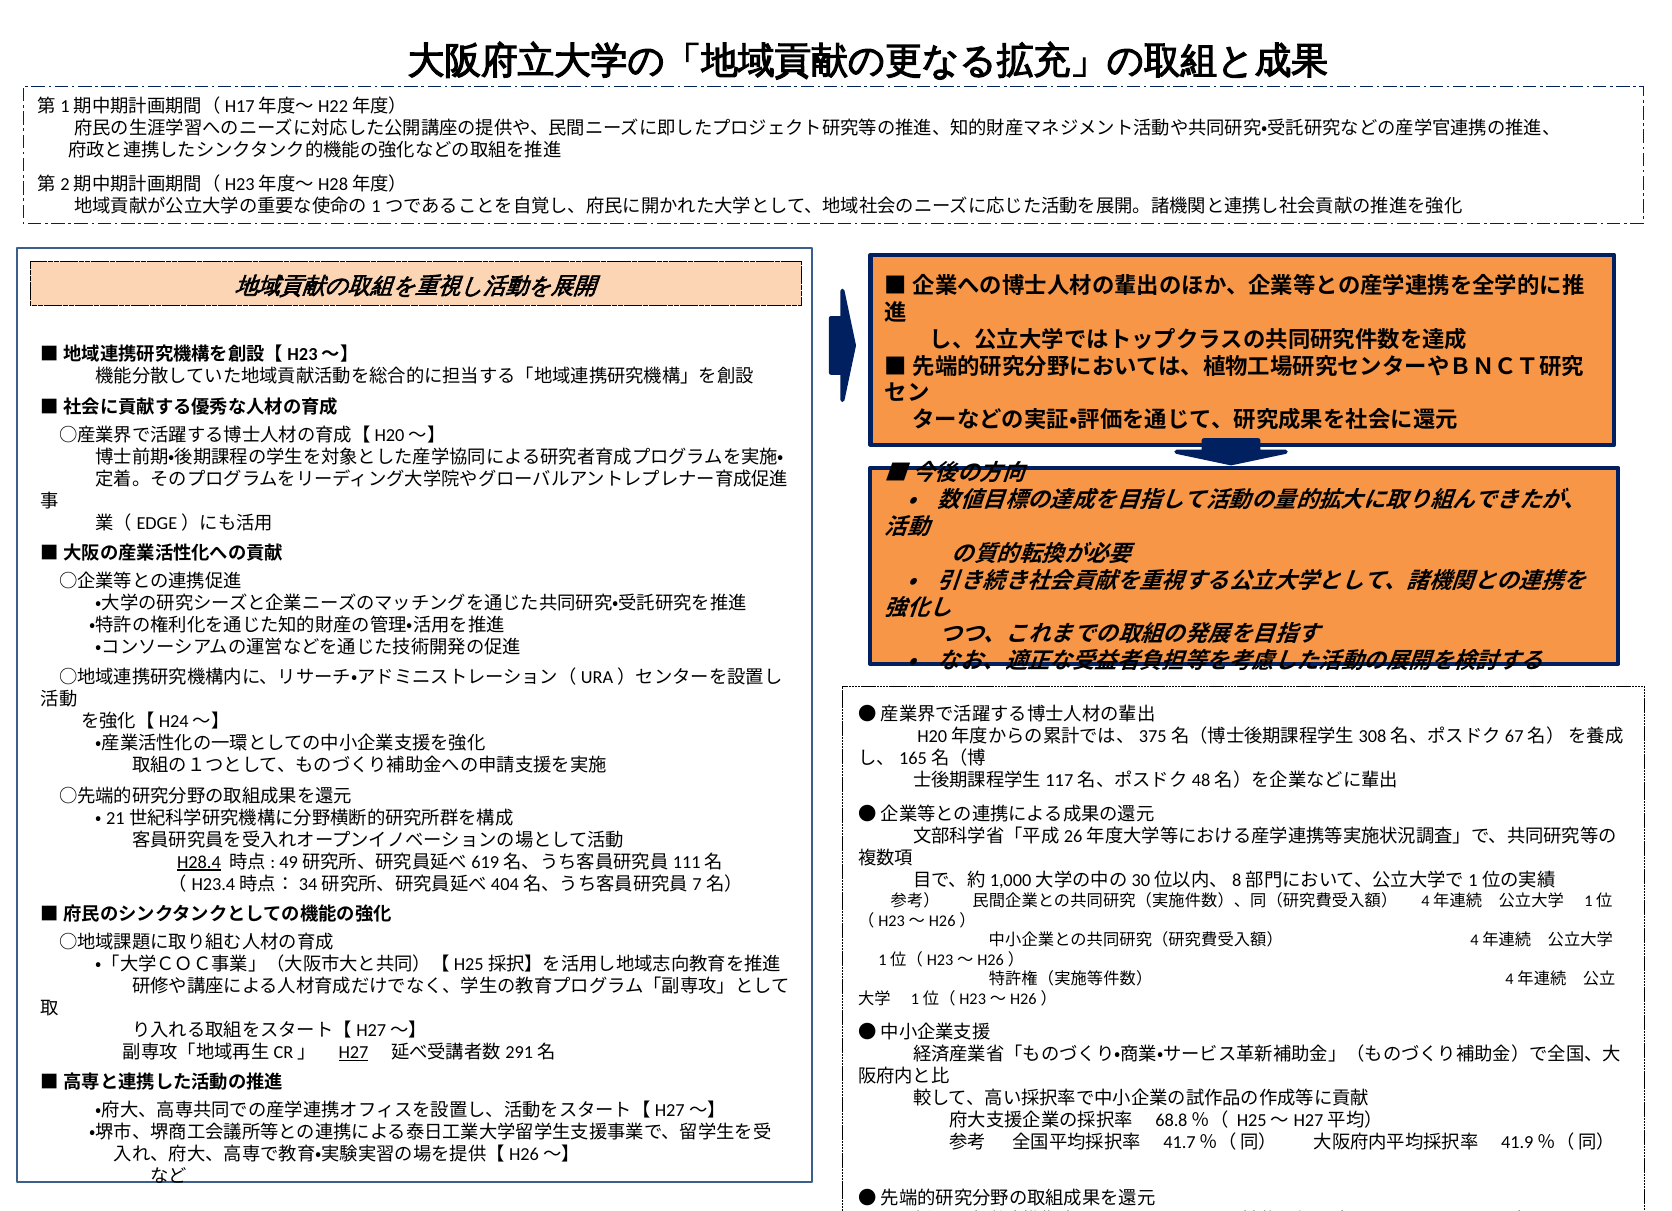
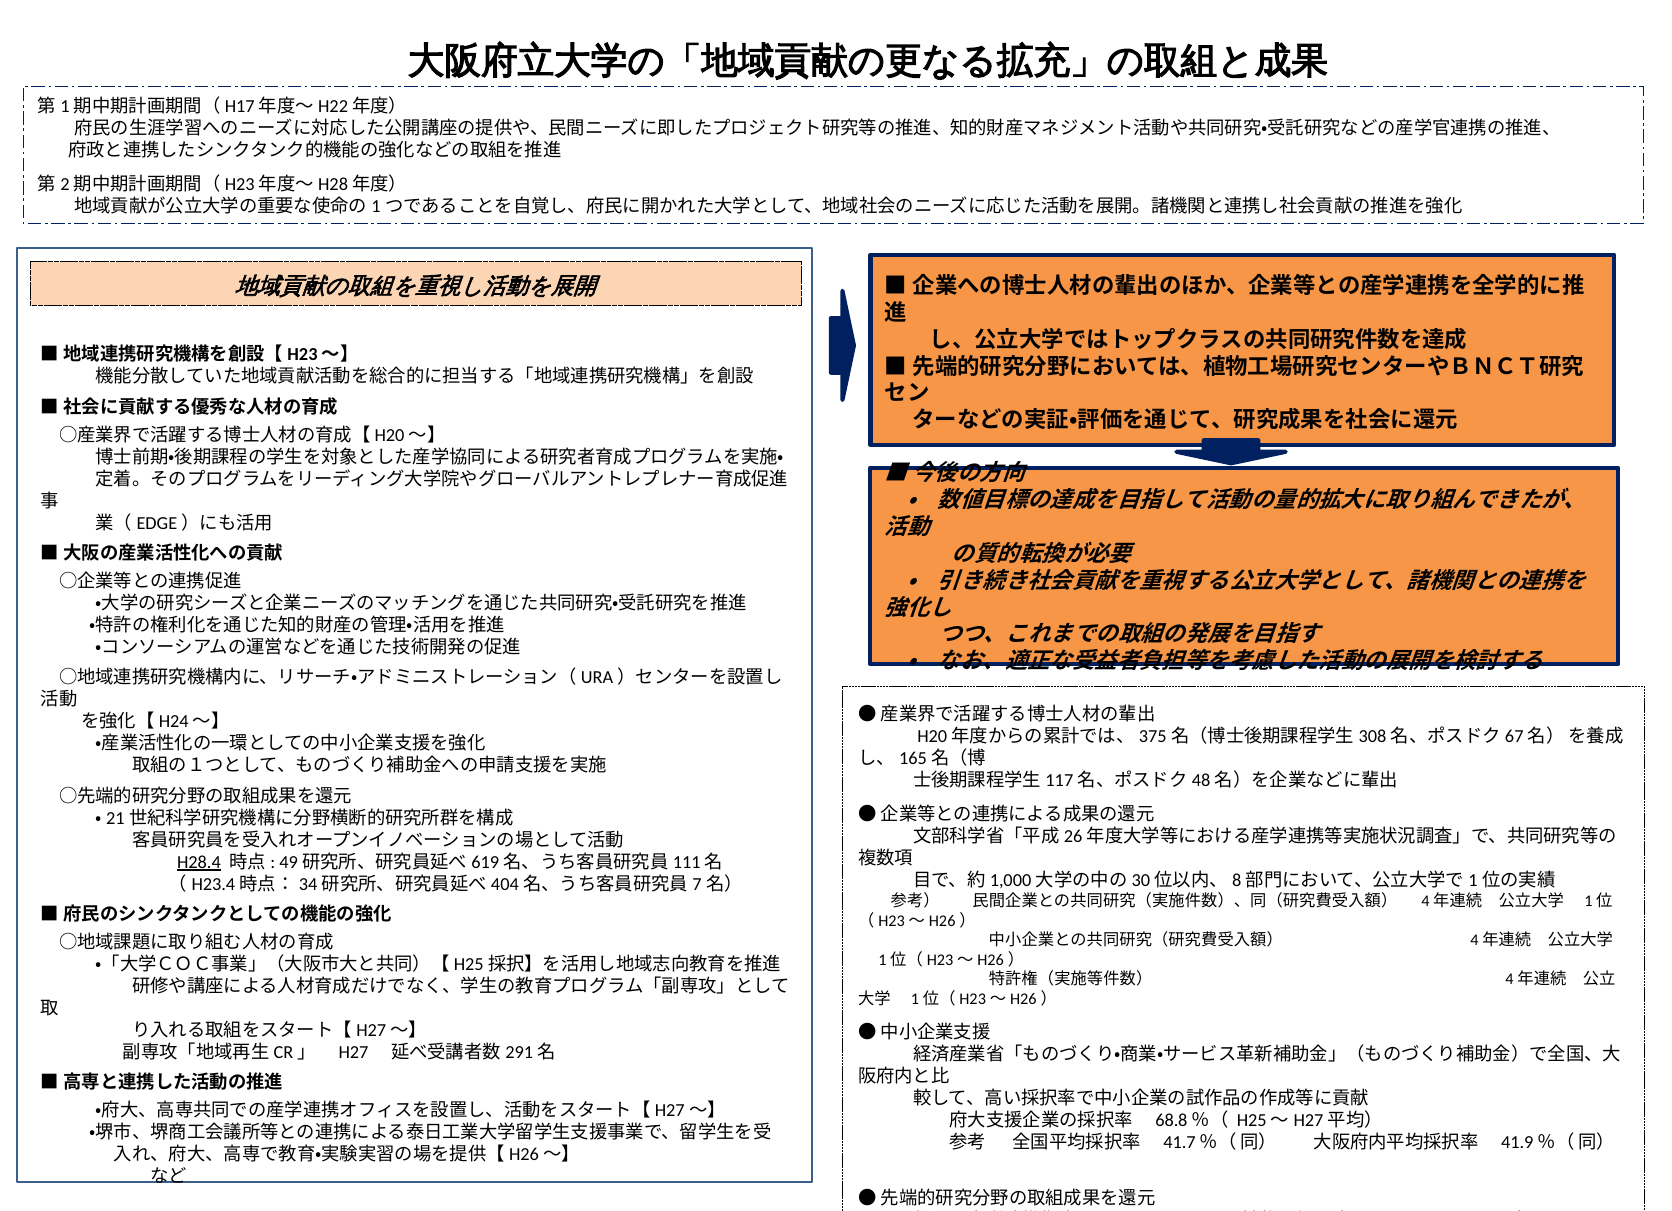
H27 underline: present -> none
